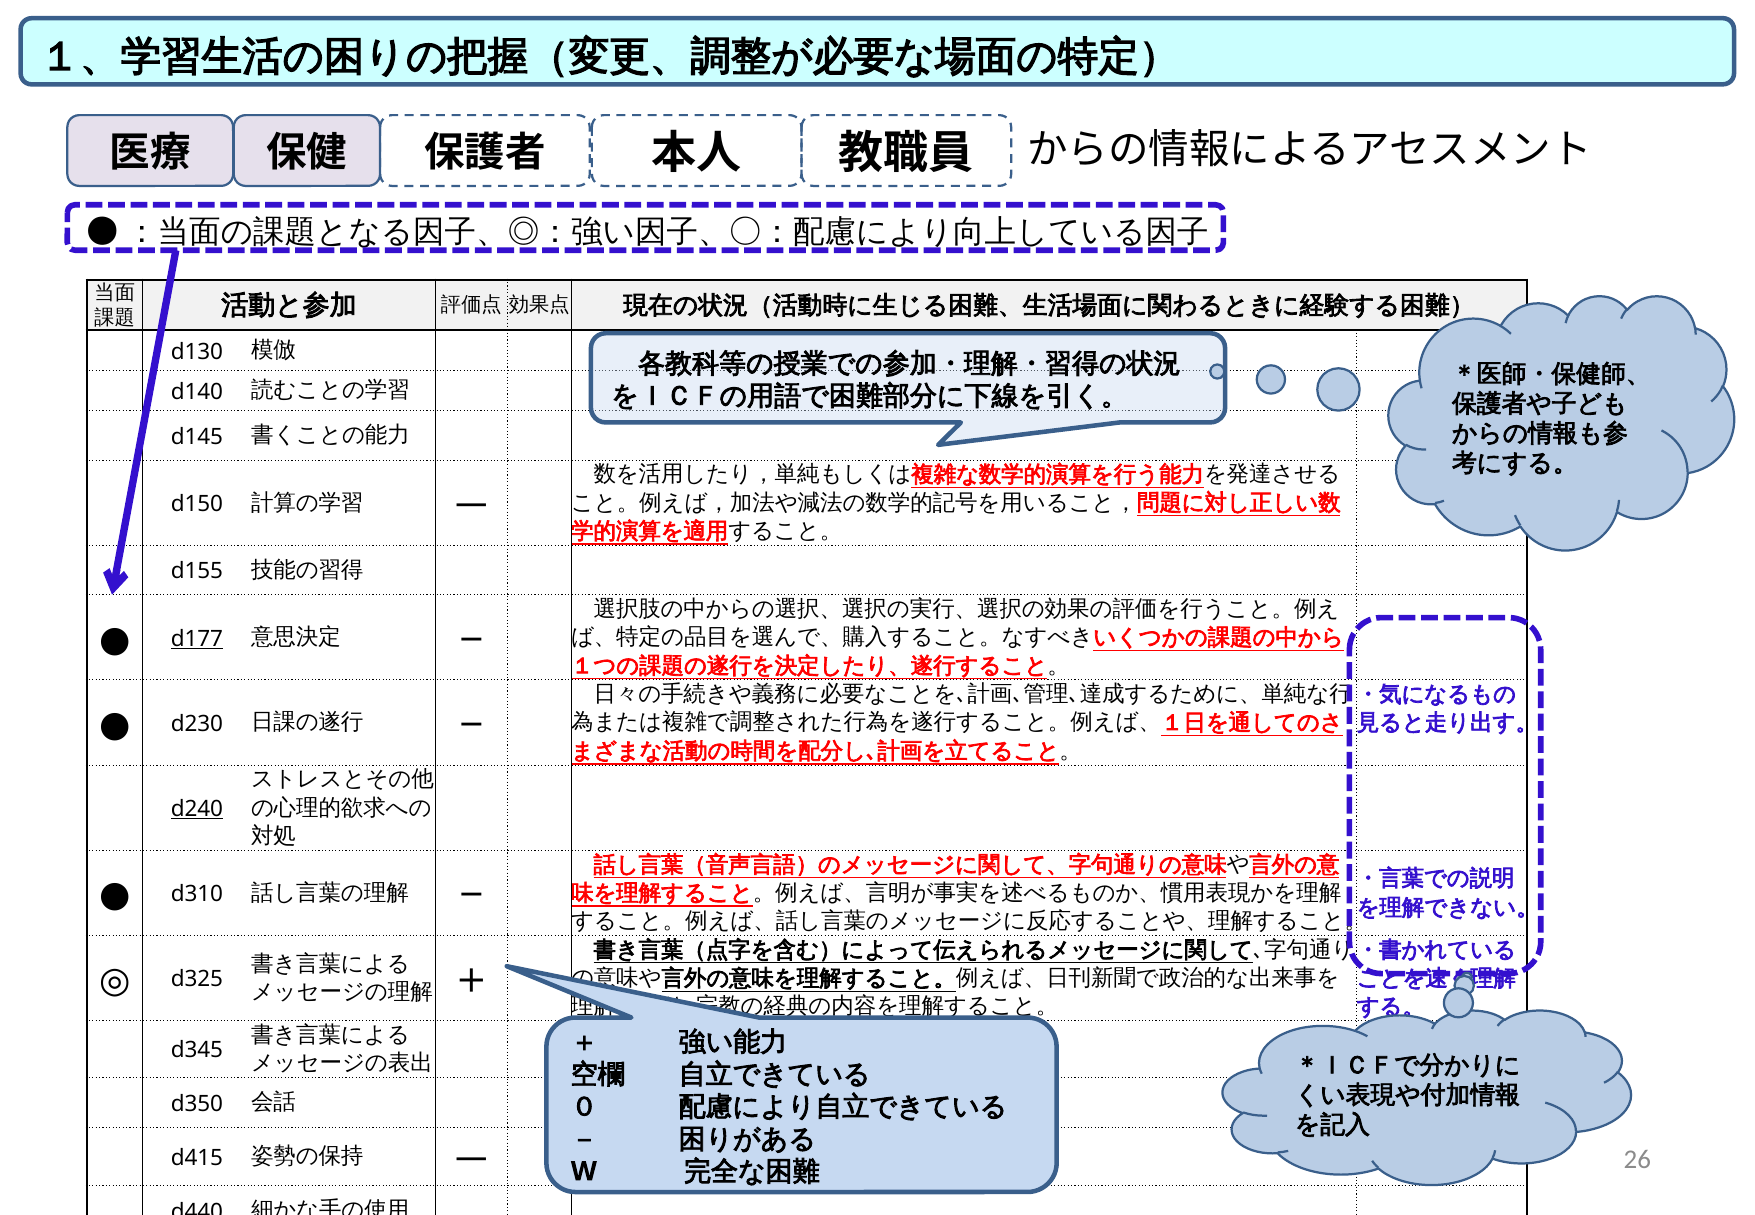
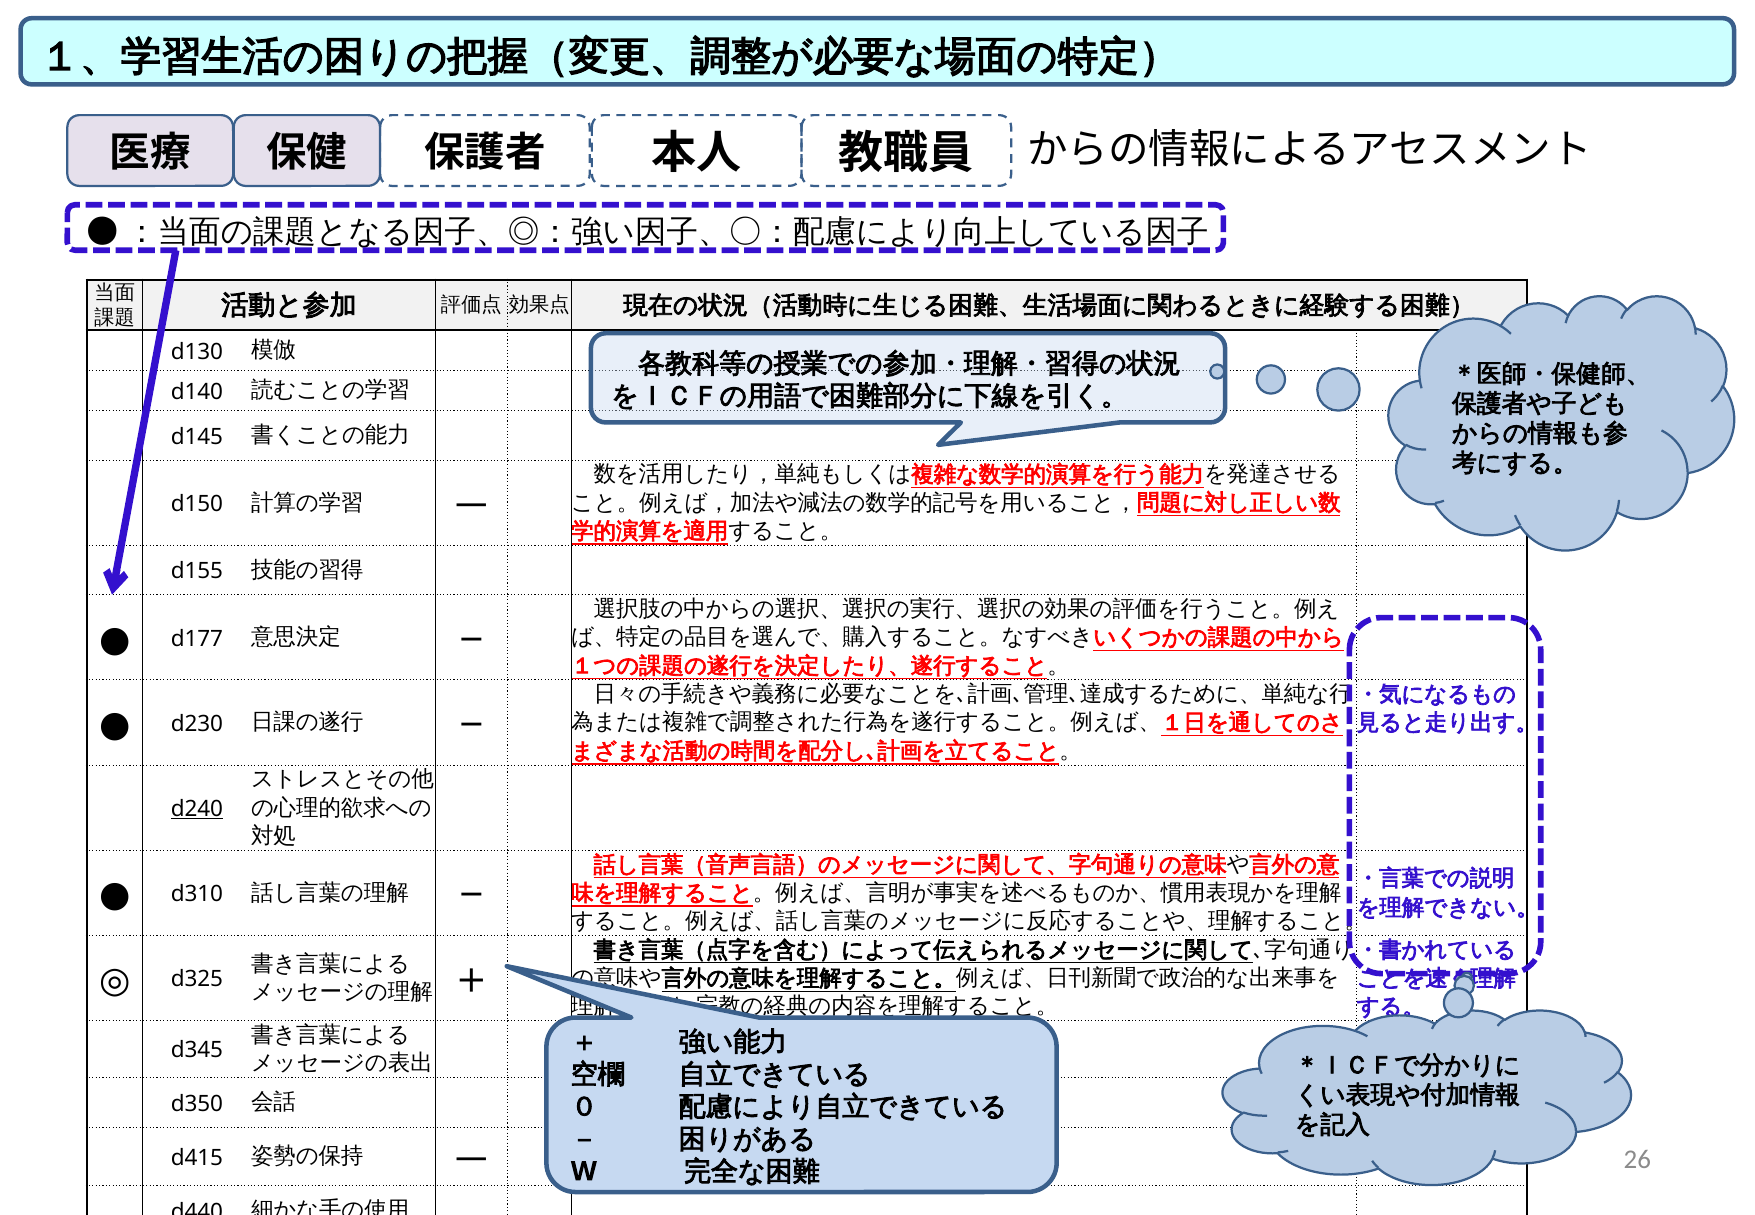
d177 underline: present -> none
